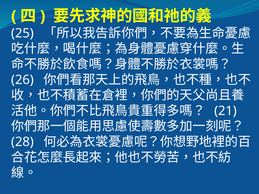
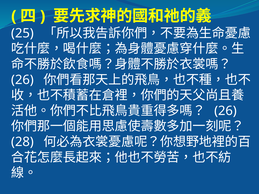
21 at (226, 111): 21 -> 26
